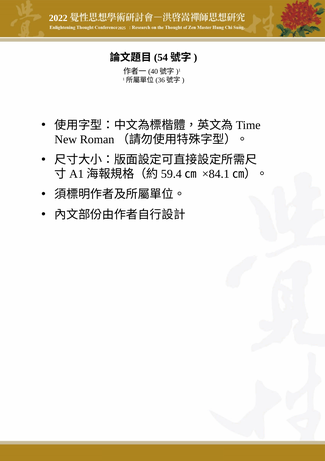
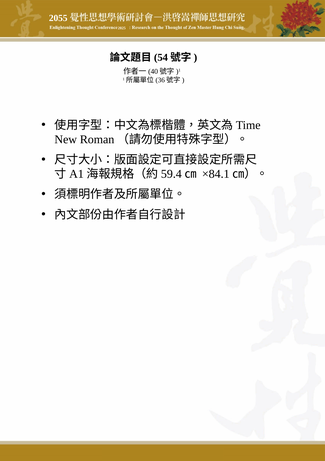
2022: 2022 -> 2055
